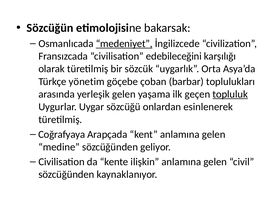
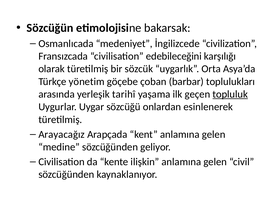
medeniyet underline: present -> none
yerleşik gelen: gelen -> tarihî
Coğrafyaya: Coğrafyaya -> Arayacağız
